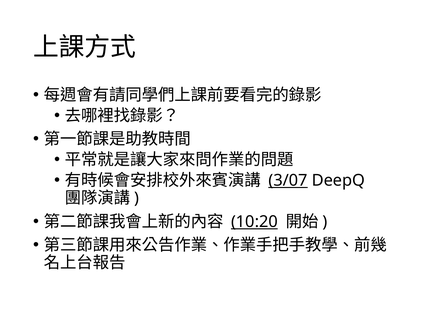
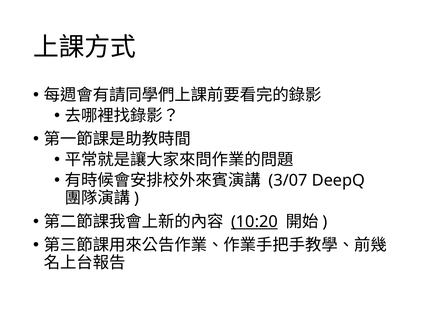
3/07 underline: present -> none
